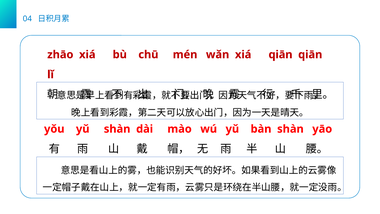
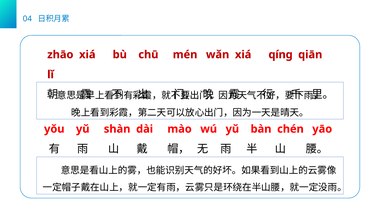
xiá qiān: qiān -> qíng
bàn shàn: shàn -> chén
